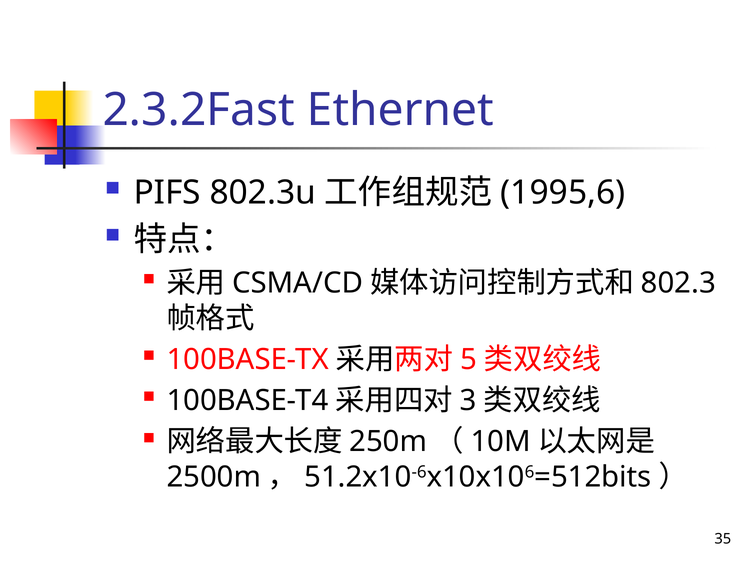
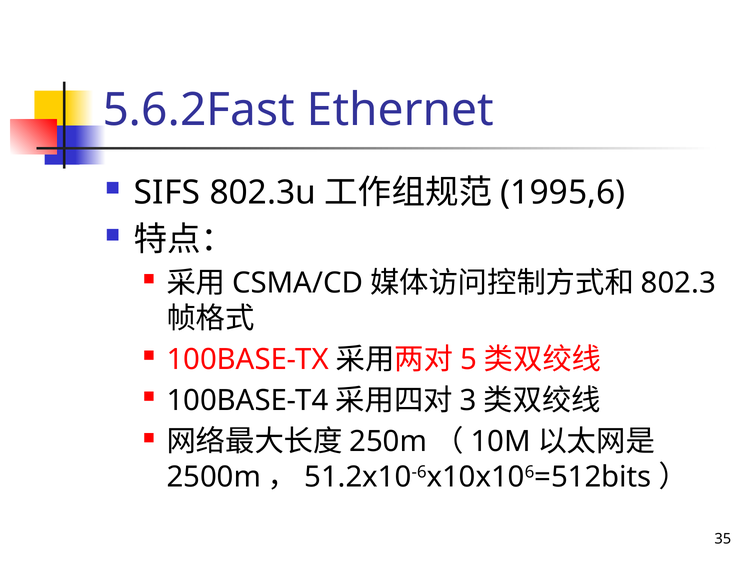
2.3.2Fast: 2.3.2Fast -> 5.6.2Fast
PIFS: PIFS -> SIFS
